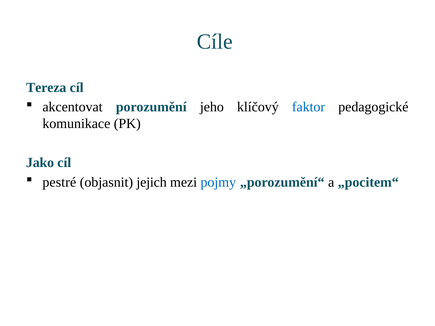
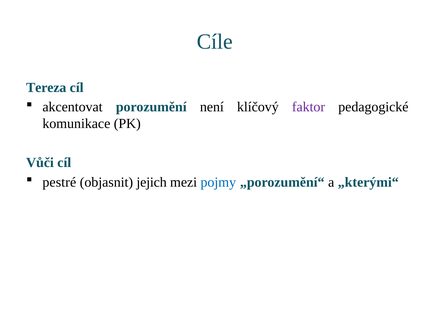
jeho: jeho -> není
faktor colour: blue -> purple
Jako: Jako -> Vůči
„pocitem“: „pocitem“ -> „kterými“
